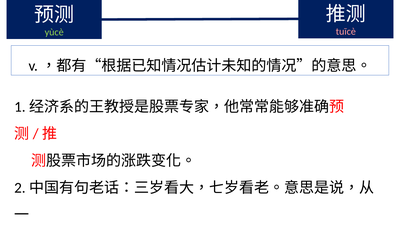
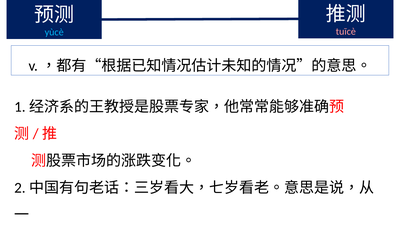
yùcè colour: light green -> light blue
